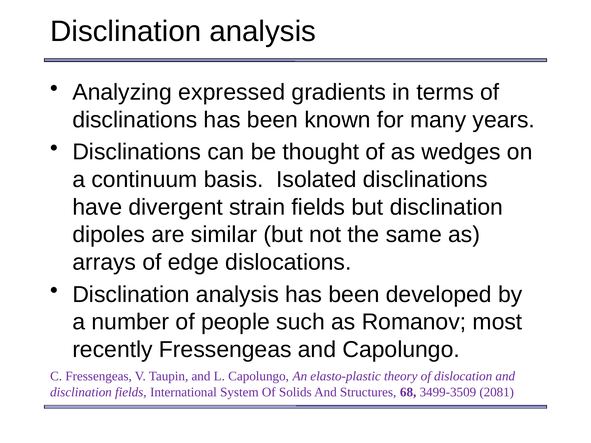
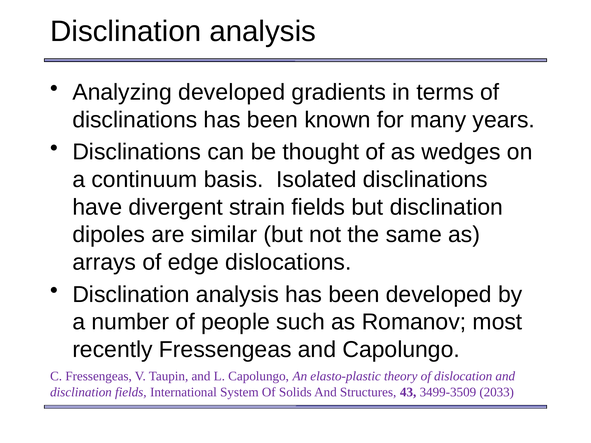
Analyzing expressed: expressed -> developed
68: 68 -> 43
2081: 2081 -> 2033
